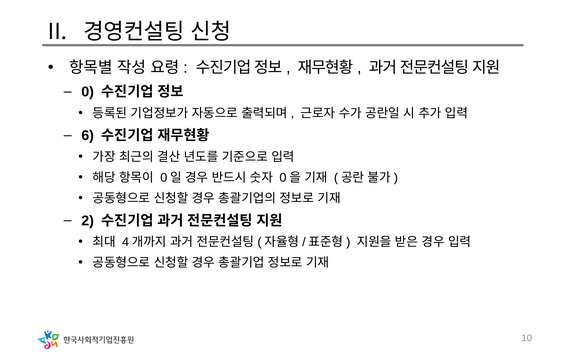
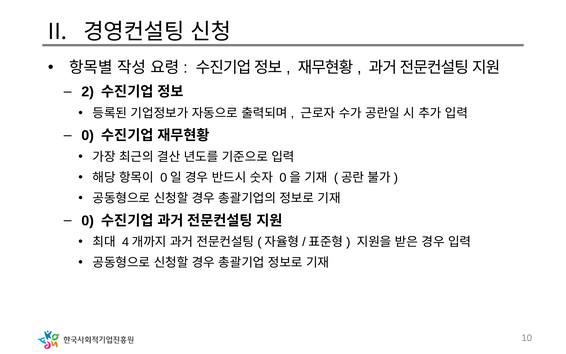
0: 0 -> 2
6 at (88, 136): 6 -> 0
2 at (88, 221): 2 -> 0
